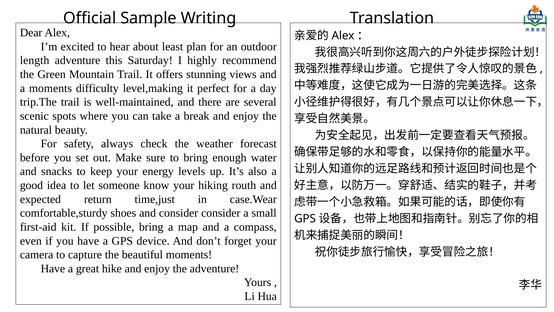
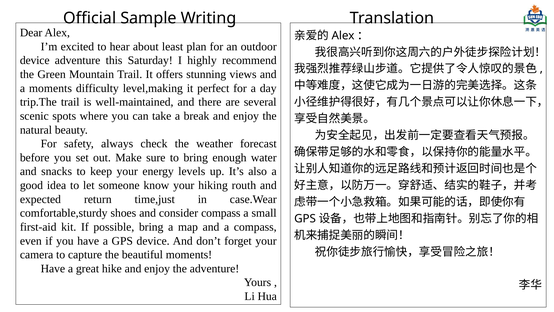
length at (35, 60): length -> device
consider consider: consider -> compass
